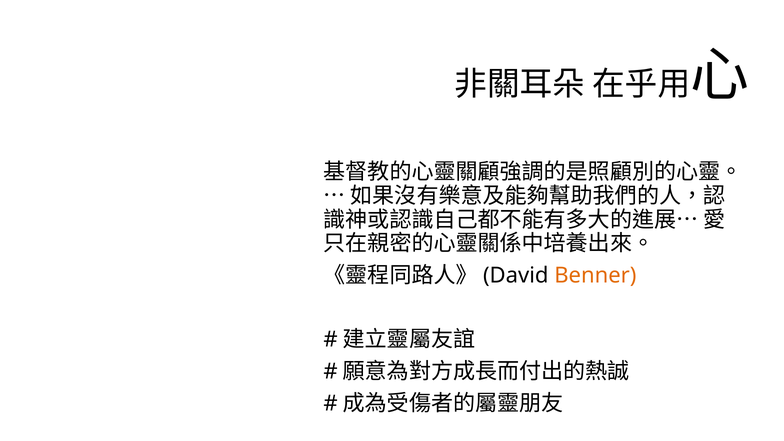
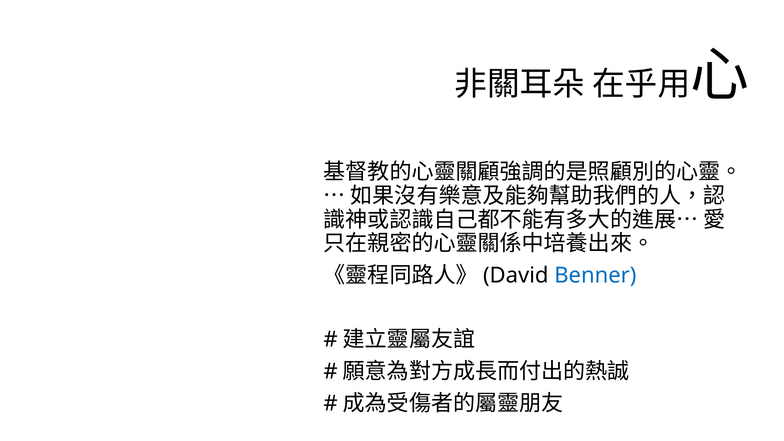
Benner colour: orange -> blue
